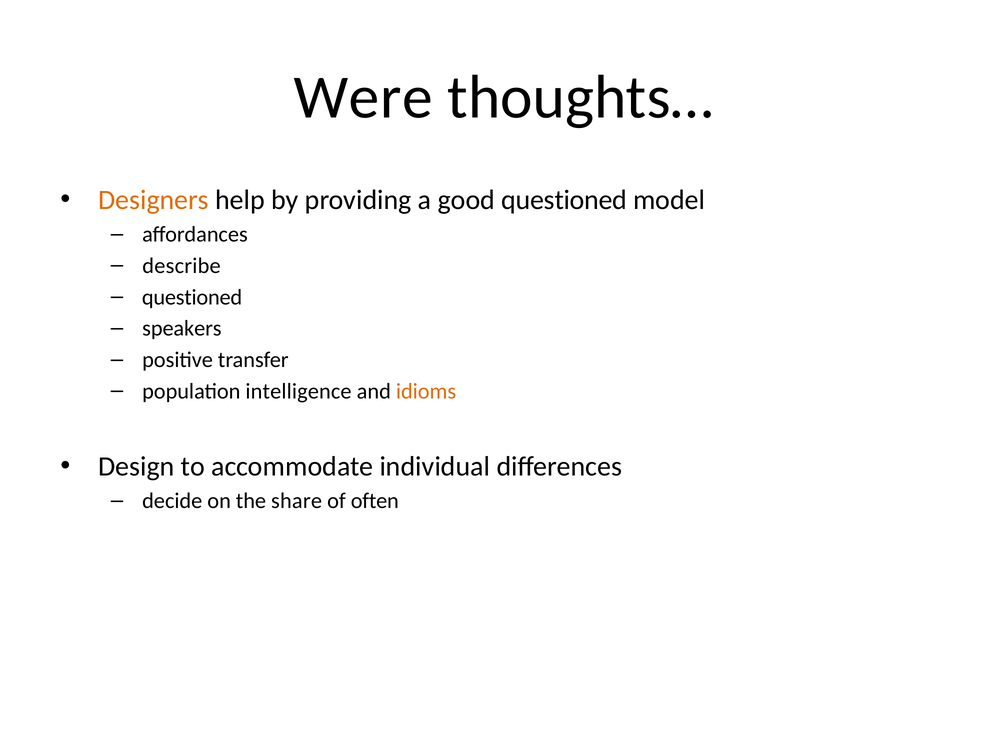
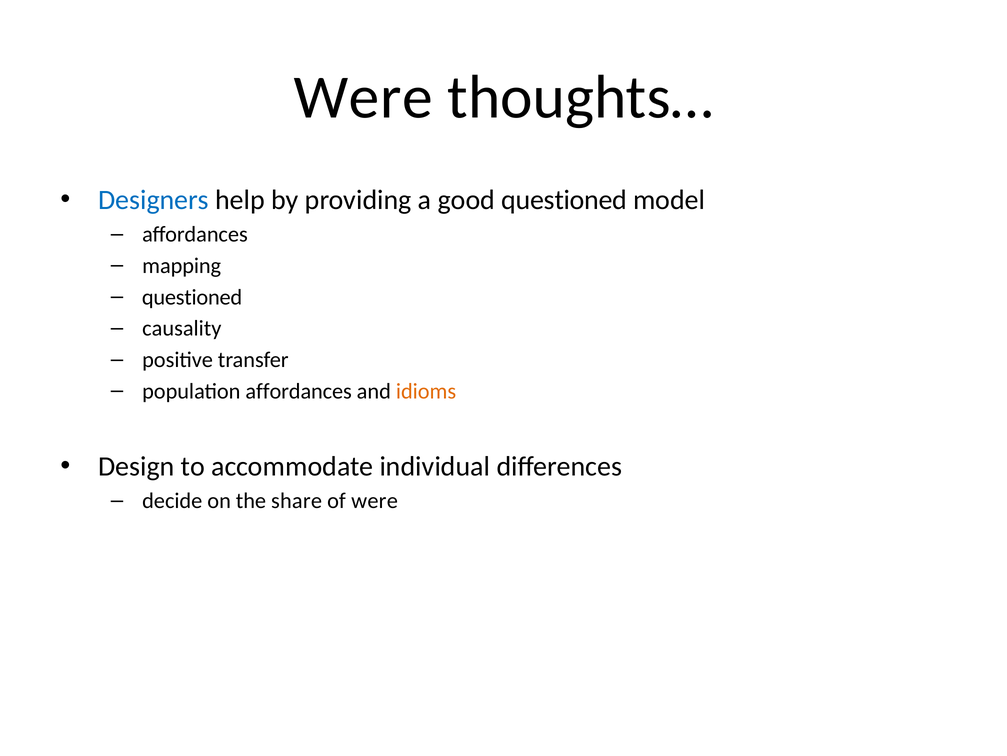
Designers colour: orange -> blue
describe: describe -> mapping
speakers: speakers -> causality
population intelligence: intelligence -> affordances
of often: often -> were
